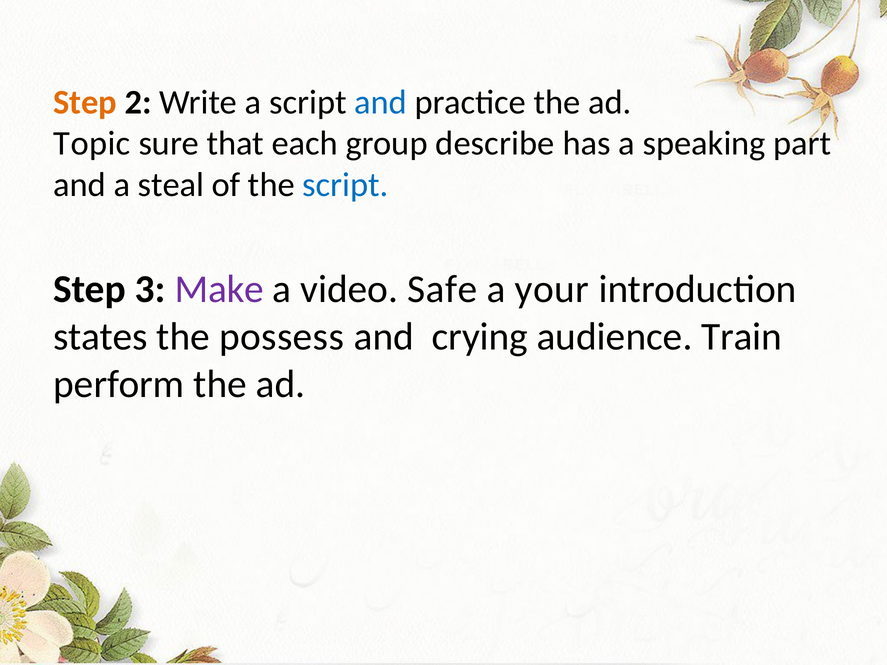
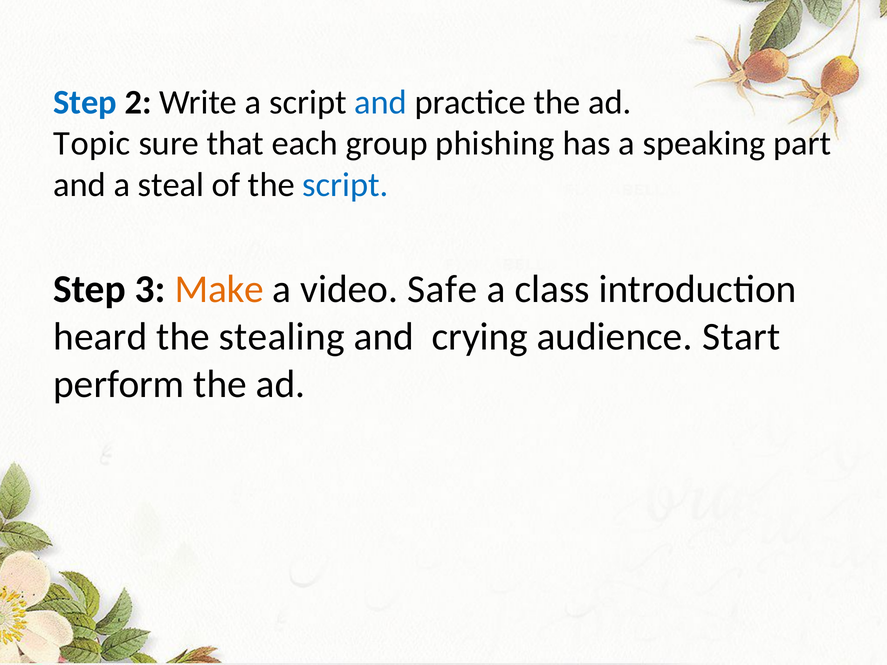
Step at (85, 102) colour: orange -> blue
describe: describe -> phishing
Make colour: purple -> orange
your: your -> class
states: states -> heard
possess: possess -> stealing
Train: Train -> Start
